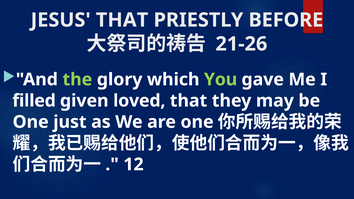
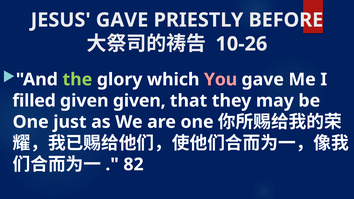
JESUS THAT: THAT -> GAVE
21-26: 21-26 -> 10-26
You colour: light green -> pink
given loved: loved -> given
12: 12 -> 82
